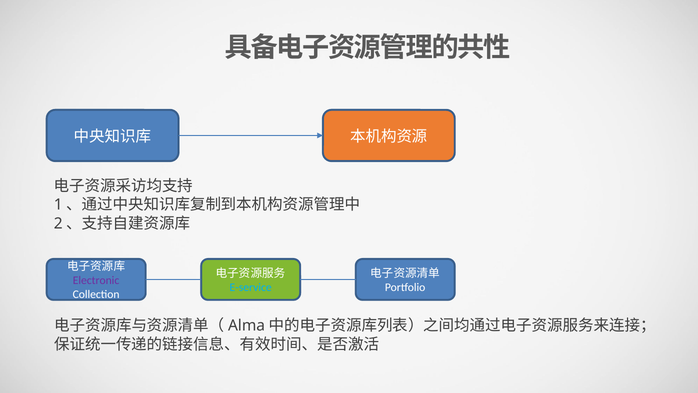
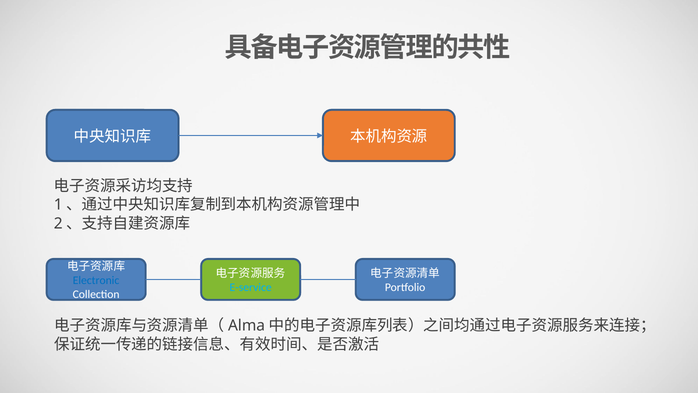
Electronic colour: purple -> blue
